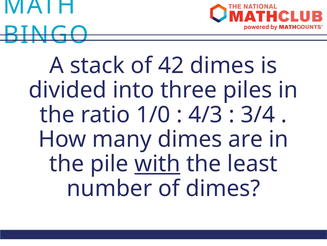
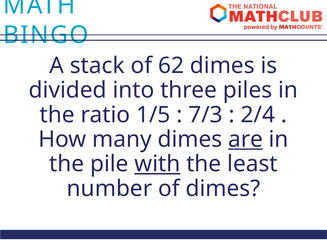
42: 42 -> 62
1/0: 1/0 -> 1/5
4/3: 4/3 -> 7/3
3/4: 3/4 -> 2/4
are underline: none -> present
